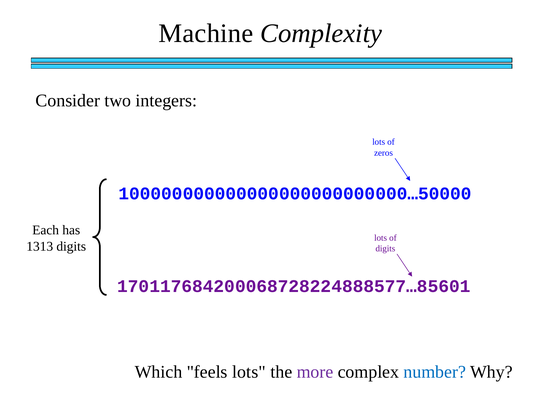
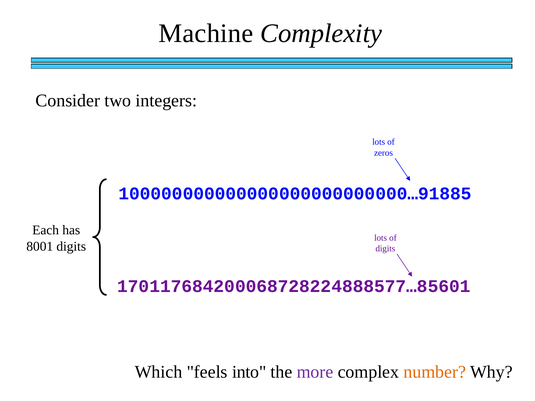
100000000000000000000000000…50000: 100000000000000000000000000…50000 -> 100000000000000000000000000…91885
1313: 1313 -> 8001
feels lots: lots -> into
number colour: blue -> orange
